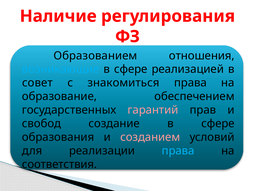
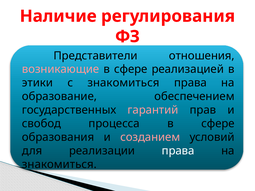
Образованием: Образованием -> Представители
возникающие colour: light blue -> pink
совет: совет -> этики
создание: создание -> процесса
права at (178, 151) colour: light blue -> white
соответствия at (59, 165): соответствия -> знакомиться
